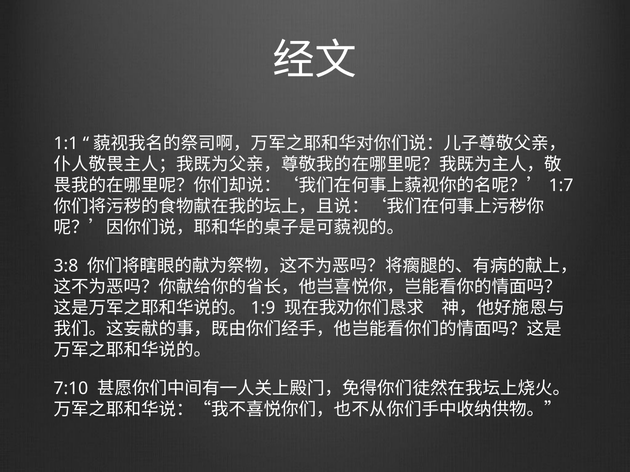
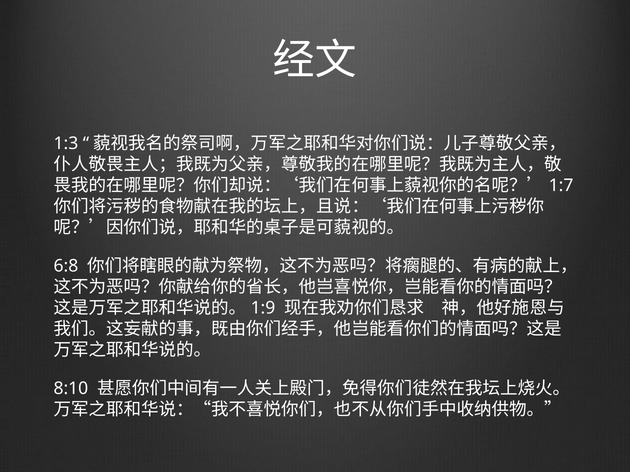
1:1: 1:1 -> 1:3
3:8: 3:8 -> 6:8
7:10: 7:10 -> 8:10
